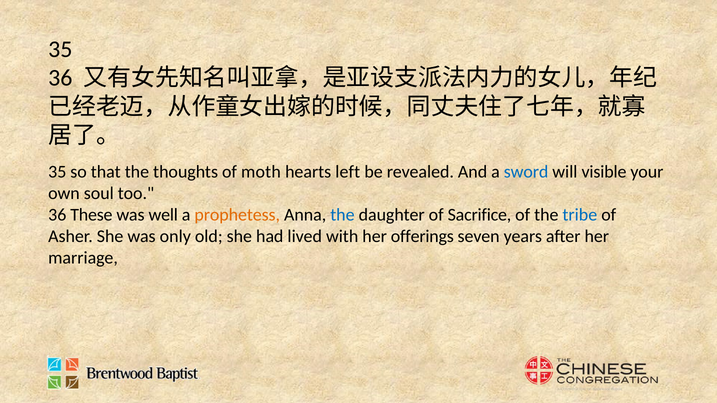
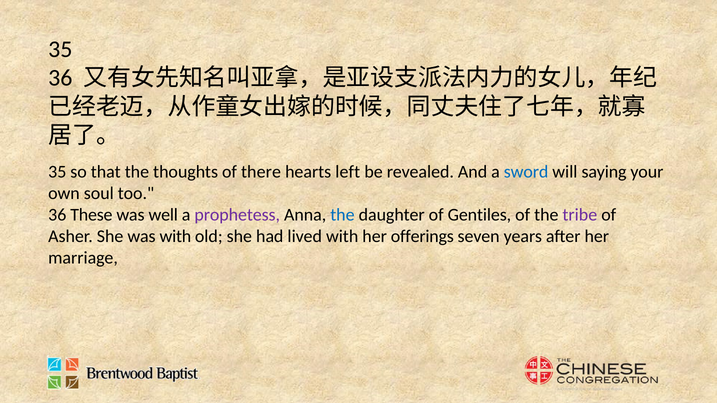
moth: moth -> there
visible: visible -> saying
prophetess colour: orange -> purple
Sacrifice: Sacrifice -> Gentiles
tribe colour: blue -> purple
was only: only -> with
